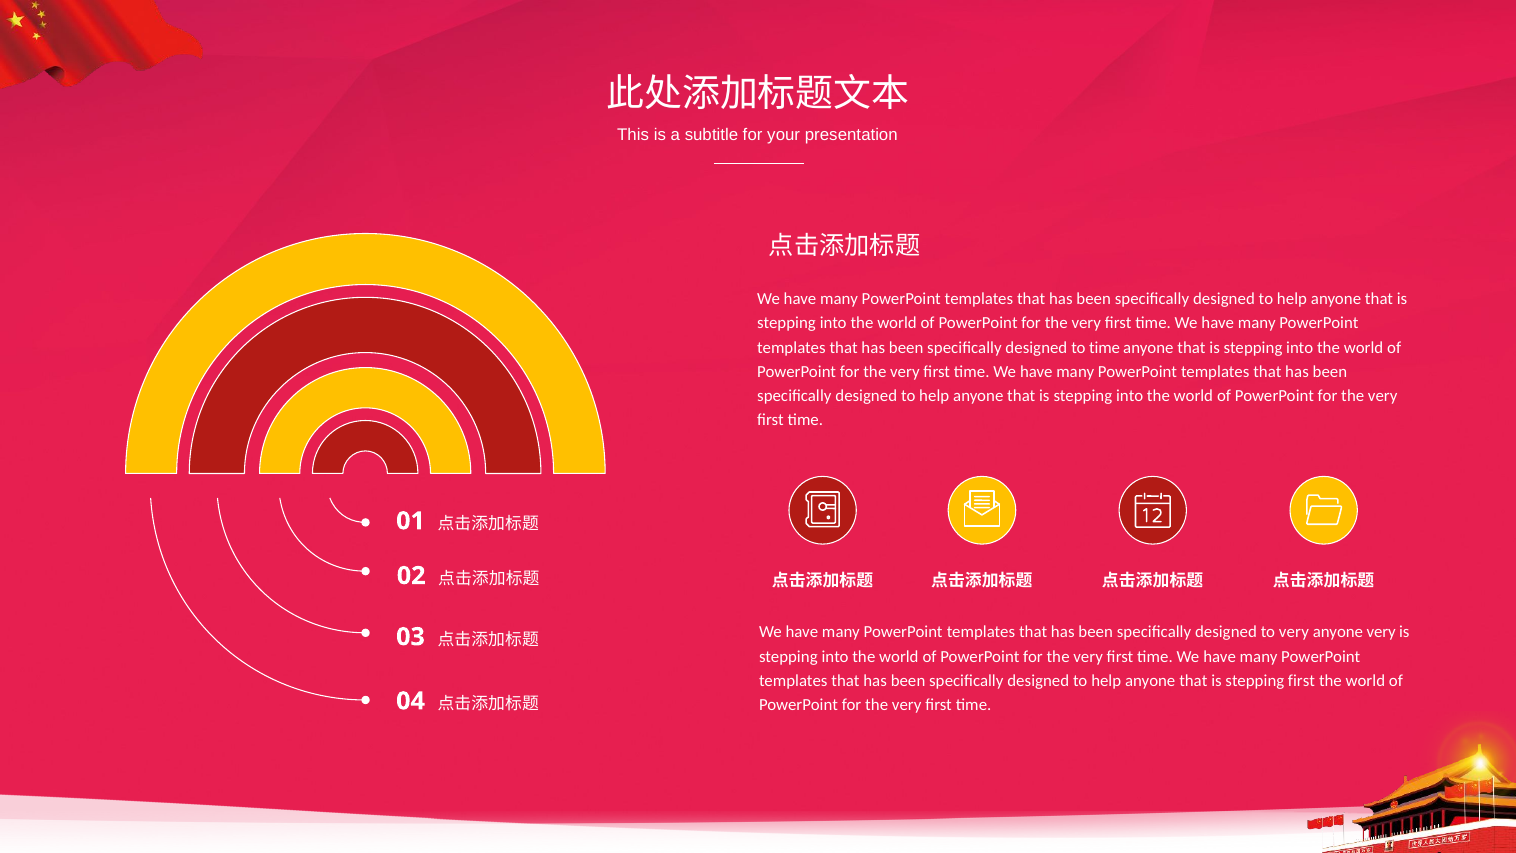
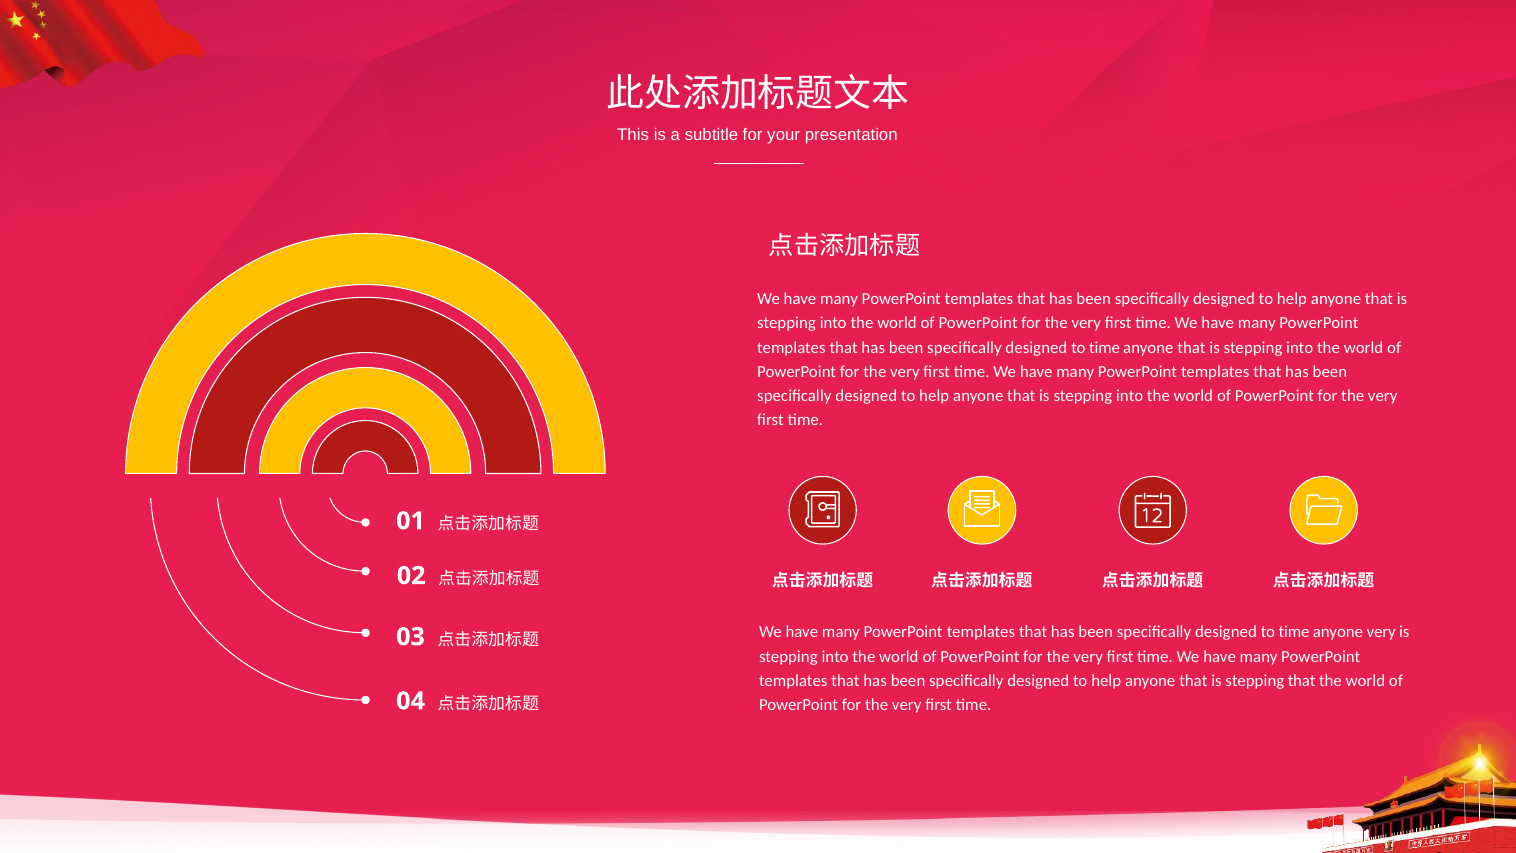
very at (1294, 632): very -> time
stepping first: first -> that
